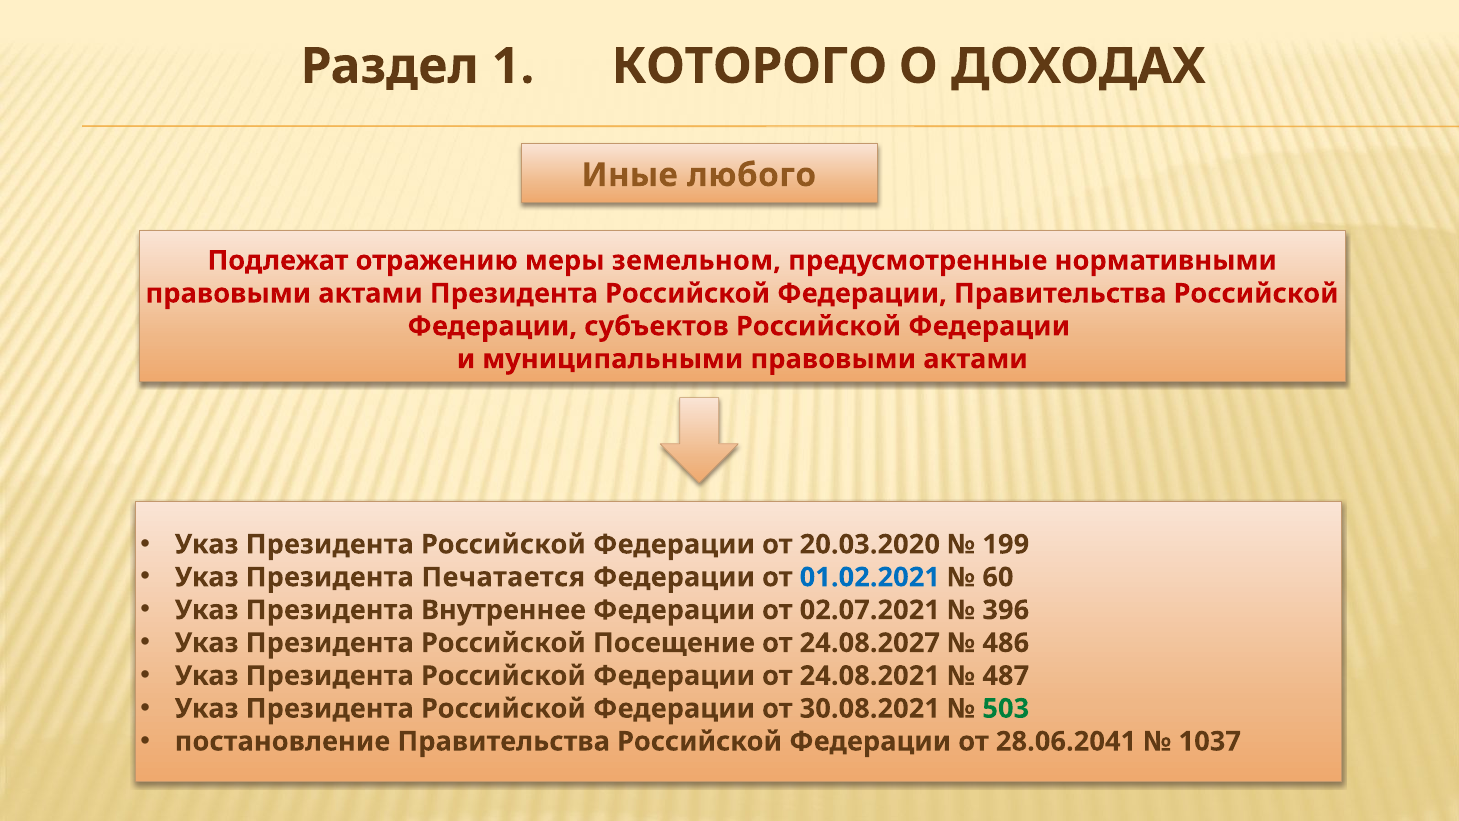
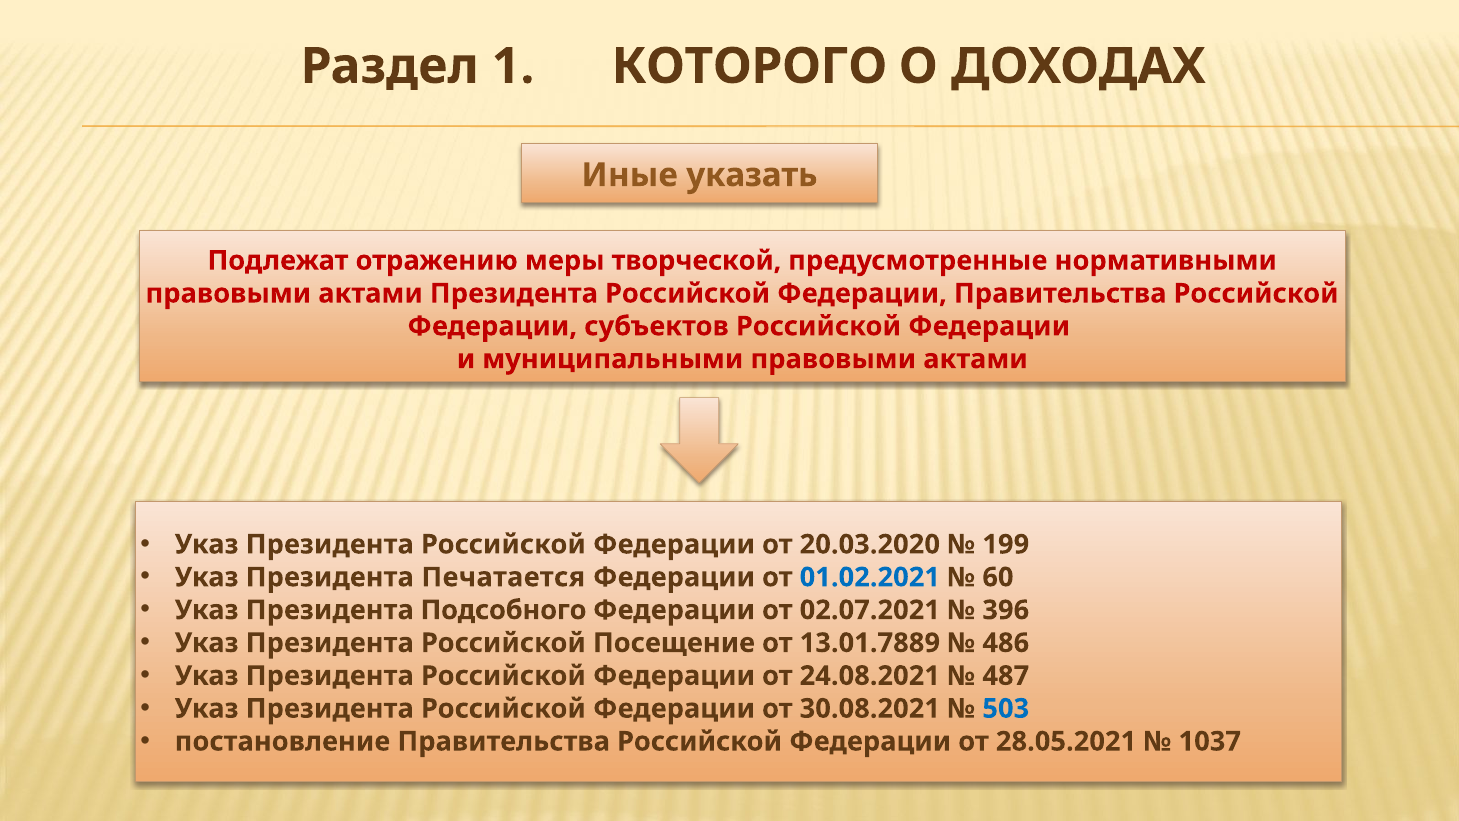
любого: любого -> указать
земельном: земельном -> творческой
Внутреннее: Внутреннее -> Подсобного
24.08.2027: 24.08.2027 -> 13.01.7889
503 colour: green -> blue
28.06.2041: 28.06.2041 -> 28.05.2021
